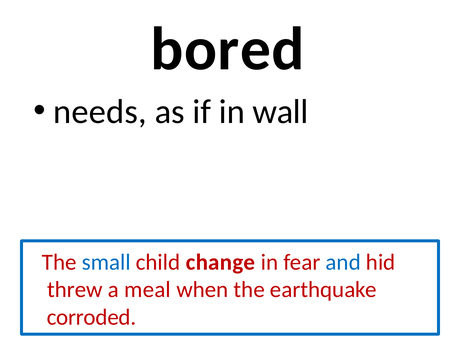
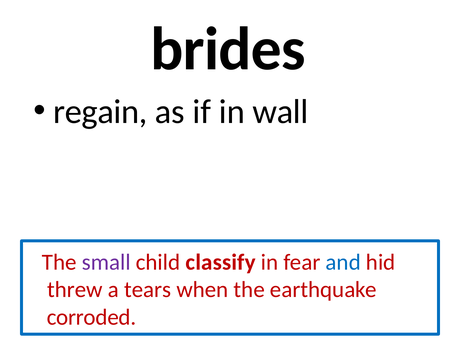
bored: bored -> brides
needs: needs -> regain
small colour: blue -> purple
change: change -> classify
meal: meal -> tears
